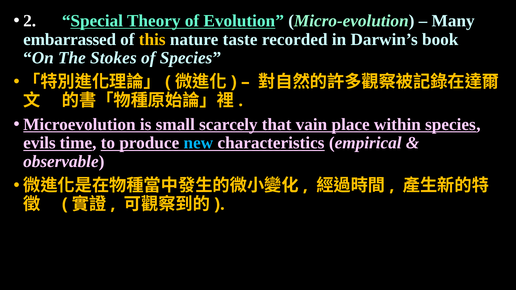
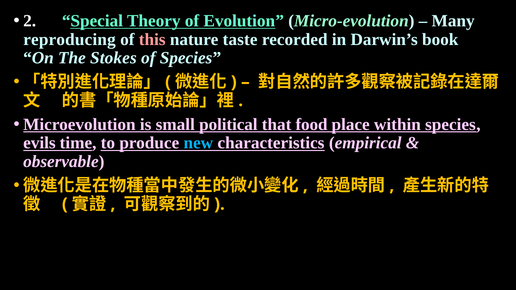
embarrassed: embarrassed -> reproducing
this colour: yellow -> pink
scarcely: scarcely -> political
vain: vain -> food
